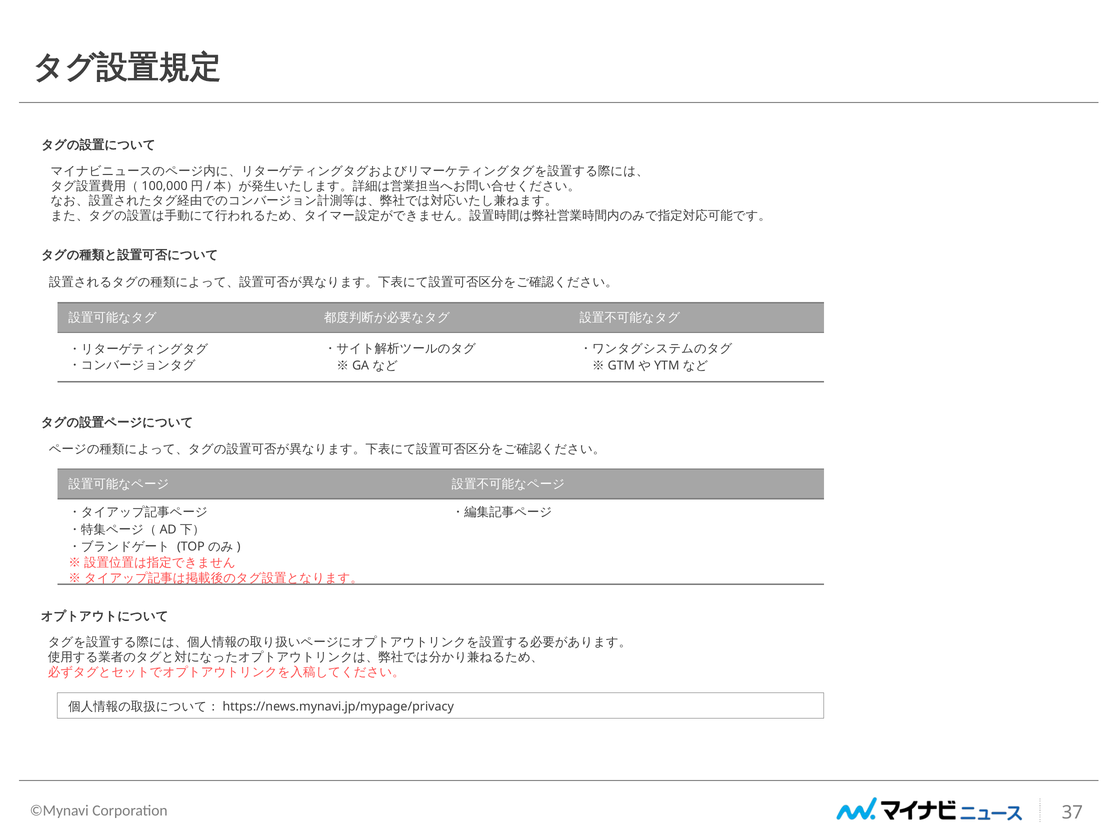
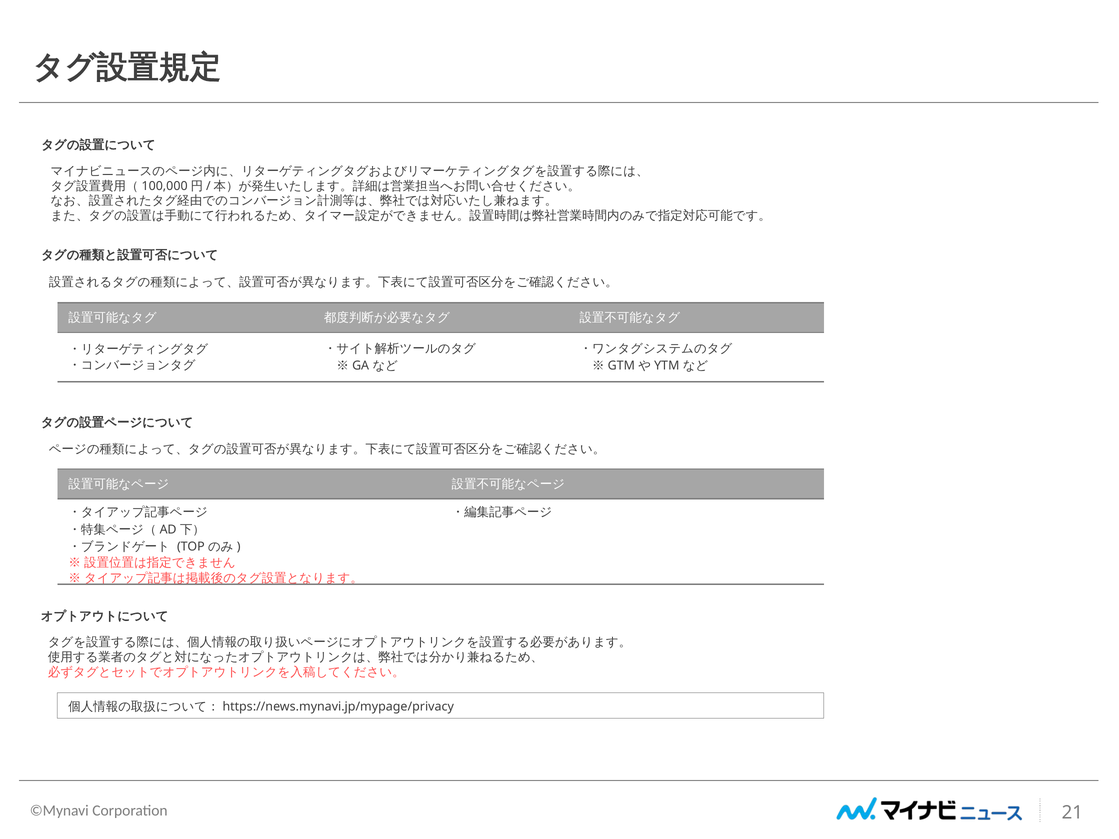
37: 37 -> 21
